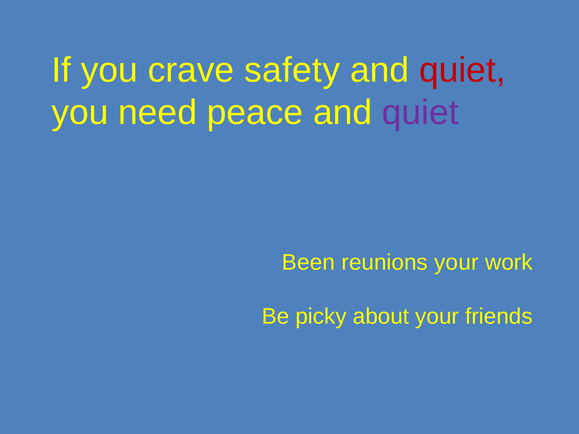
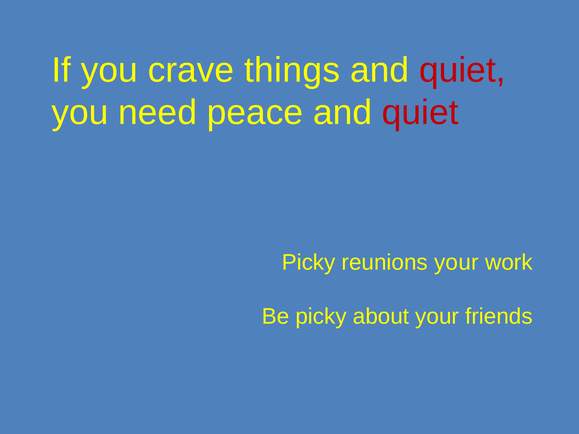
safety: safety -> things
quiet at (420, 113) colour: purple -> red
Been at (309, 262): Been -> Picky
